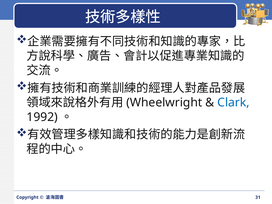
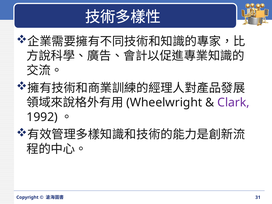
Clark colour: blue -> purple
